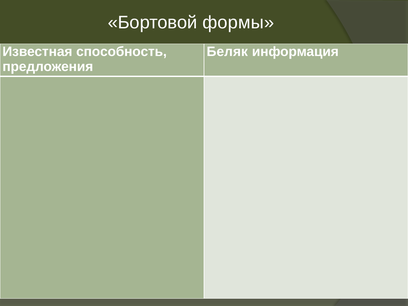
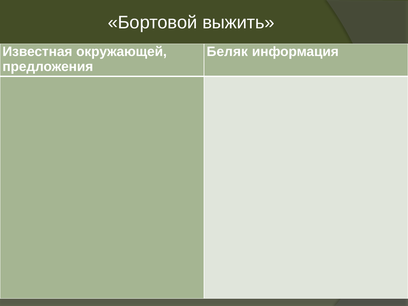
формы: формы -> выжить
способность: способность -> окружающей
